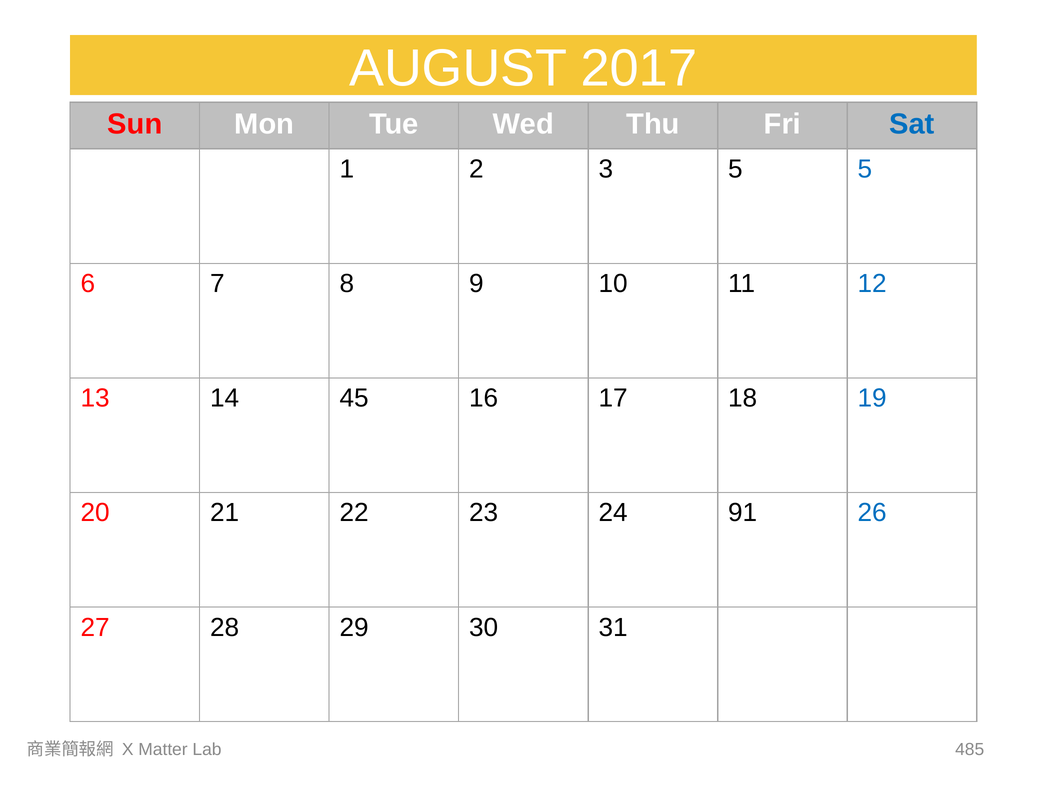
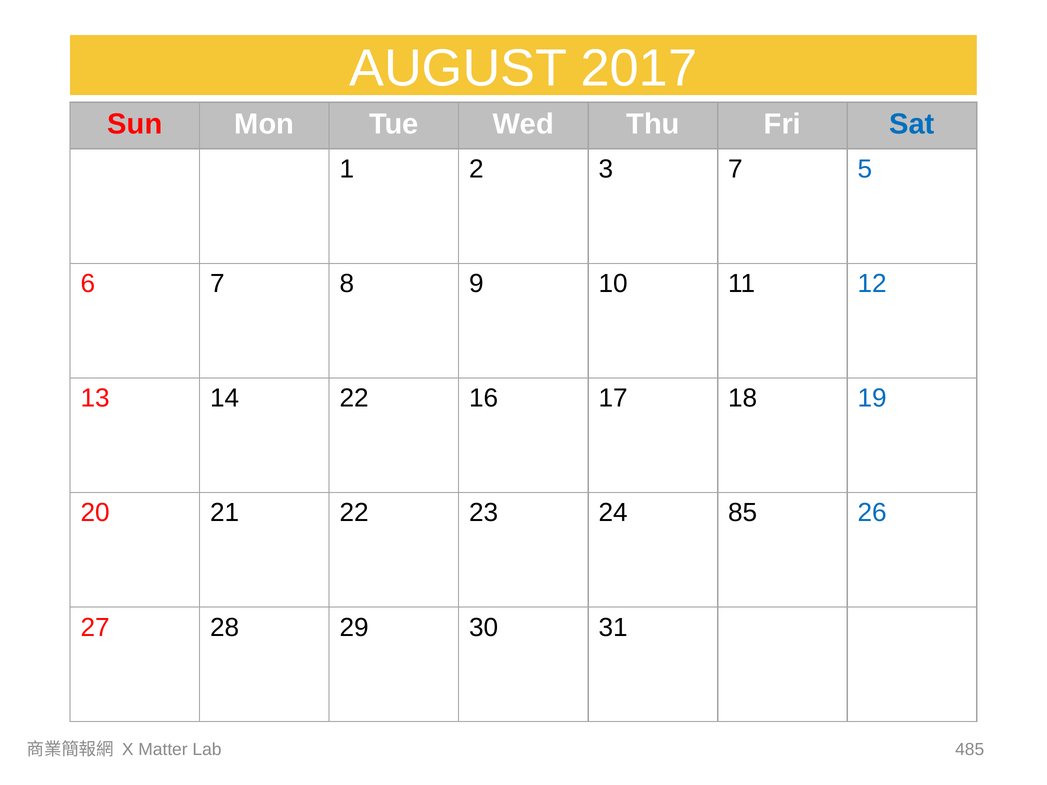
3 5: 5 -> 7
14 45: 45 -> 22
91: 91 -> 85
